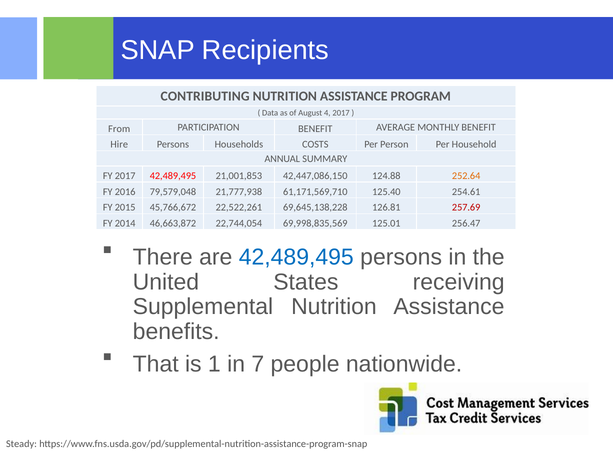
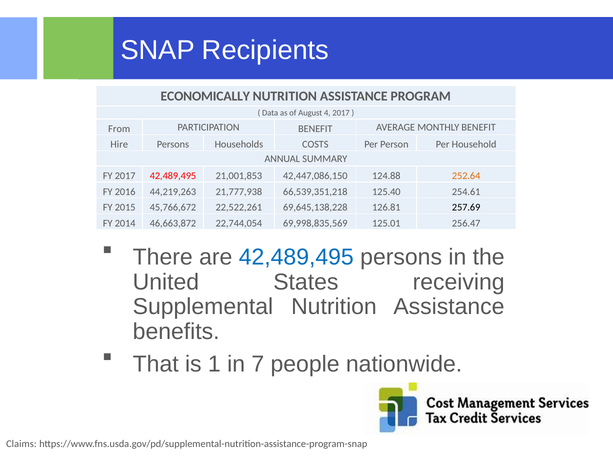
CONTRIBUTING: CONTRIBUTING -> ECONOMICALLY
79,579,048: 79,579,048 -> 44,219,263
61,171,569,710: 61,171,569,710 -> 66,539,351,218
257.69 colour: red -> black
Steady: Steady -> Claims
